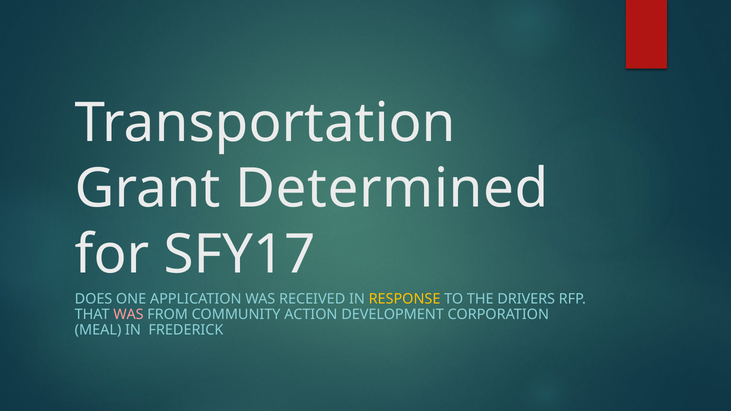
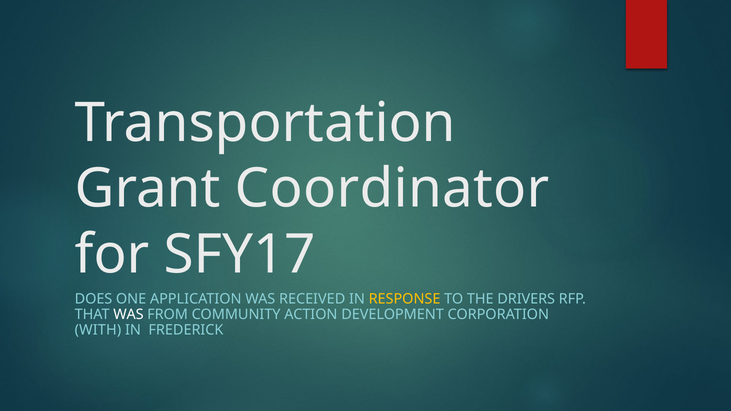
Determined: Determined -> Coordinator
WAS at (128, 315) colour: pink -> white
MEAL: MEAL -> WITH
